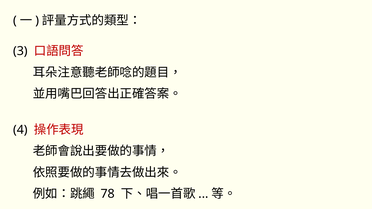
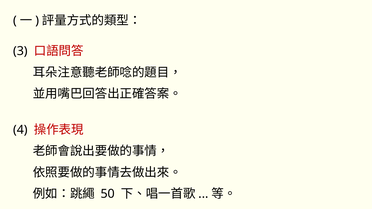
78: 78 -> 50
